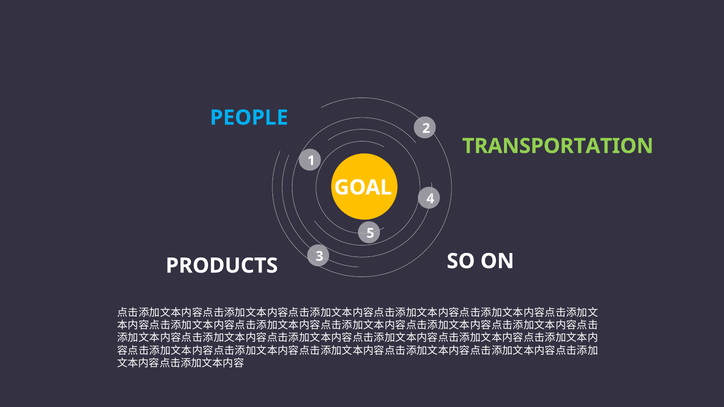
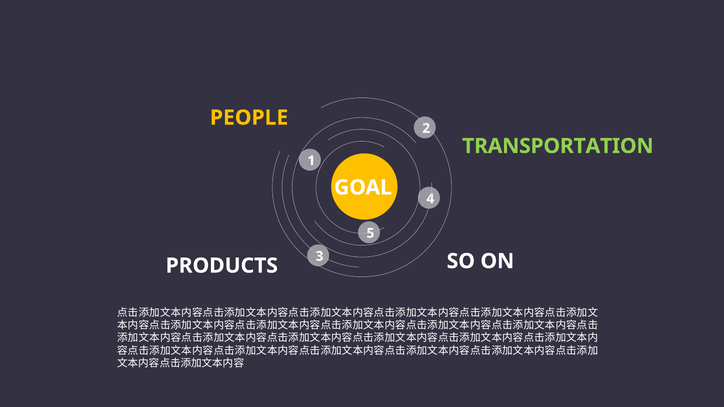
PEOPLE colour: light blue -> yellow
